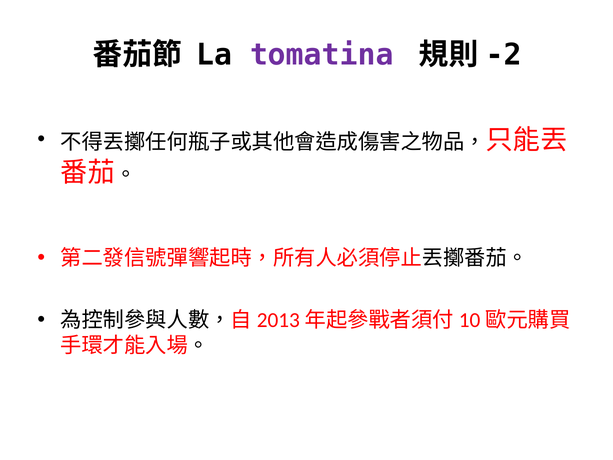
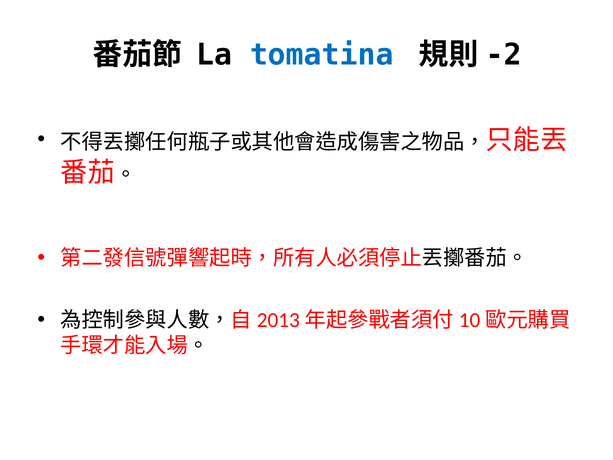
tomatina colour: purple -> blue
